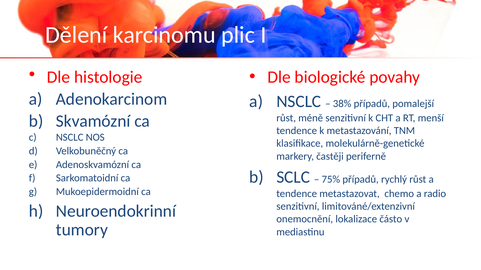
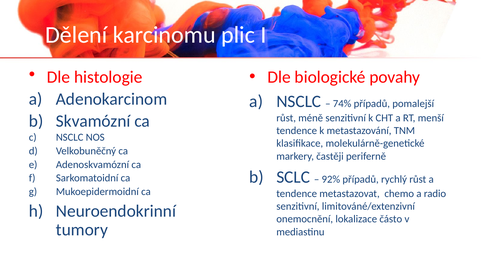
38%: 38% -> 74%
75%: 75% -> 92%
